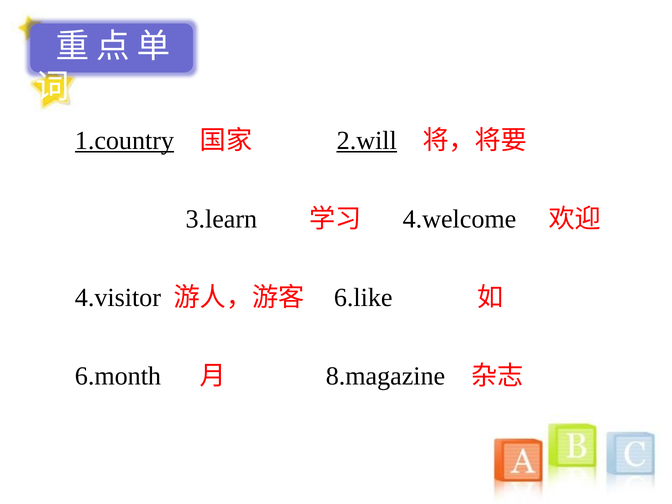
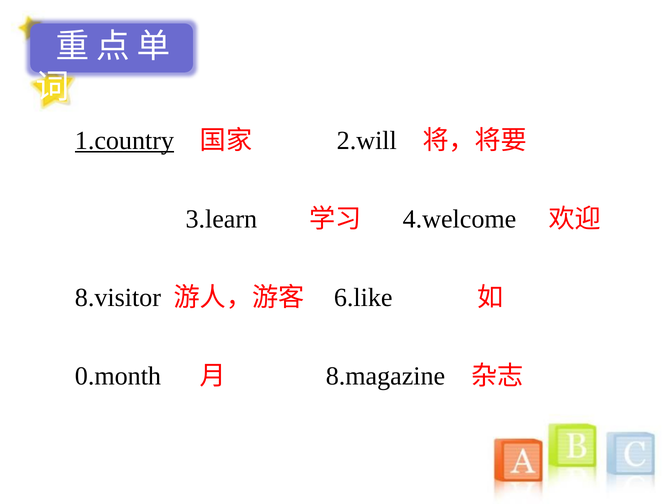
2.will underline: present -> none
4.visitor: 4.visitor -> 8.visitor
6.month: 6.month -> 0.month
